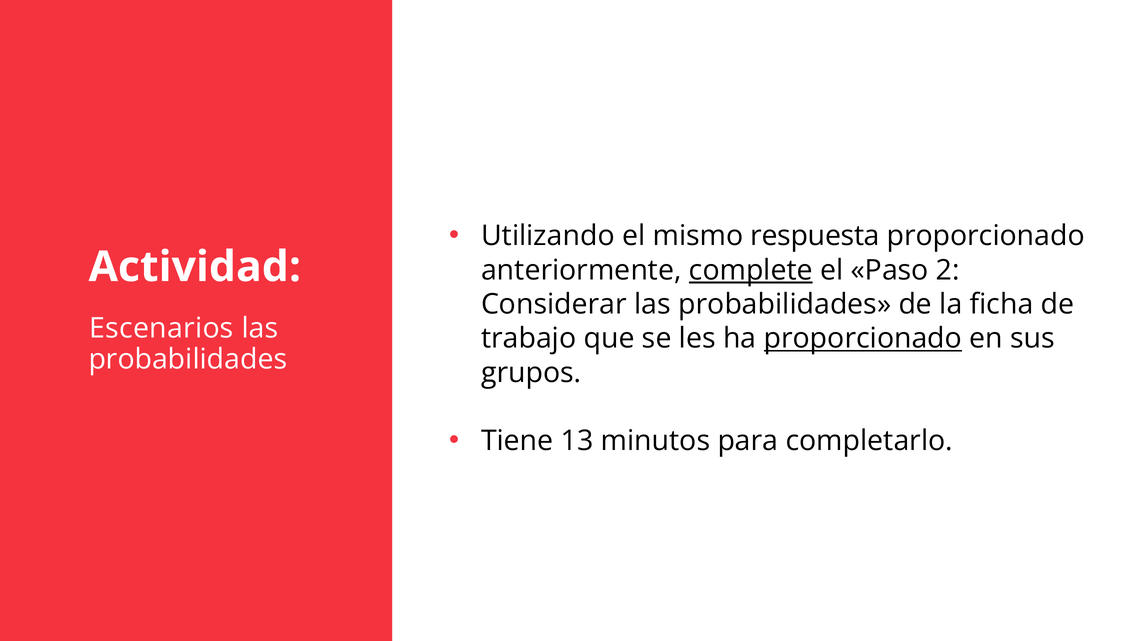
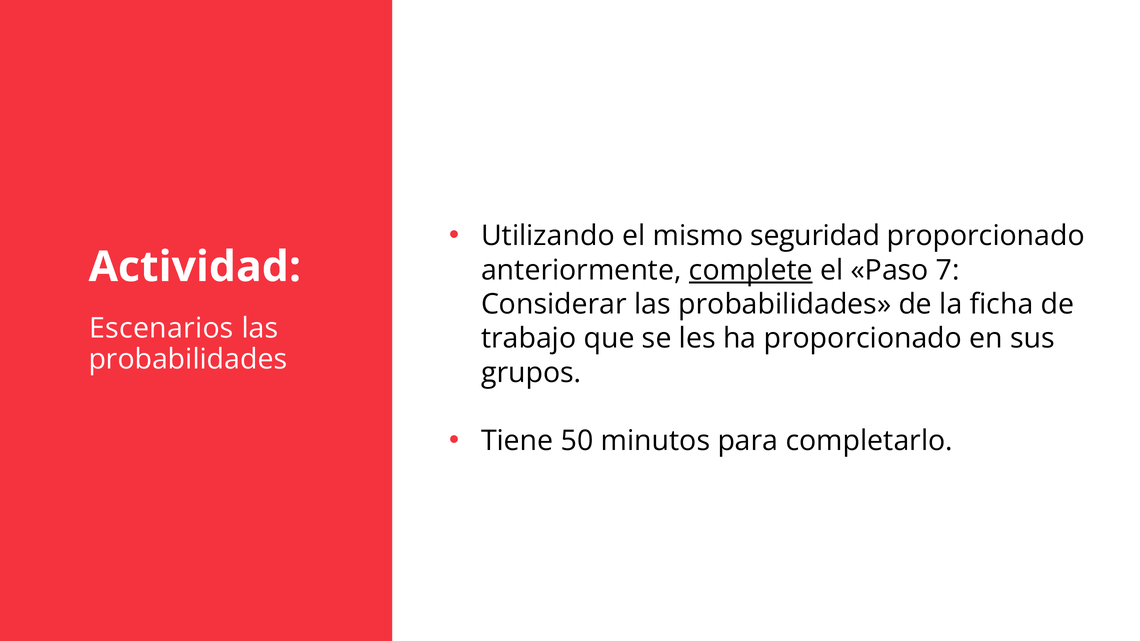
respuesta: respuesta -> seguridad
2: 2 -> 7
proporcionado at (863, 339) underline: present -> none
13: 13 -> 50
